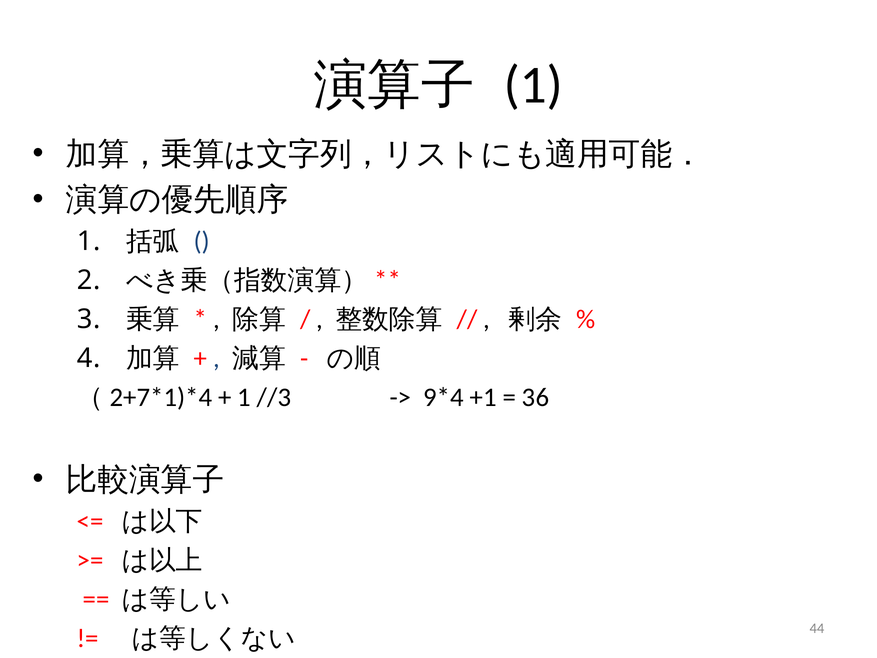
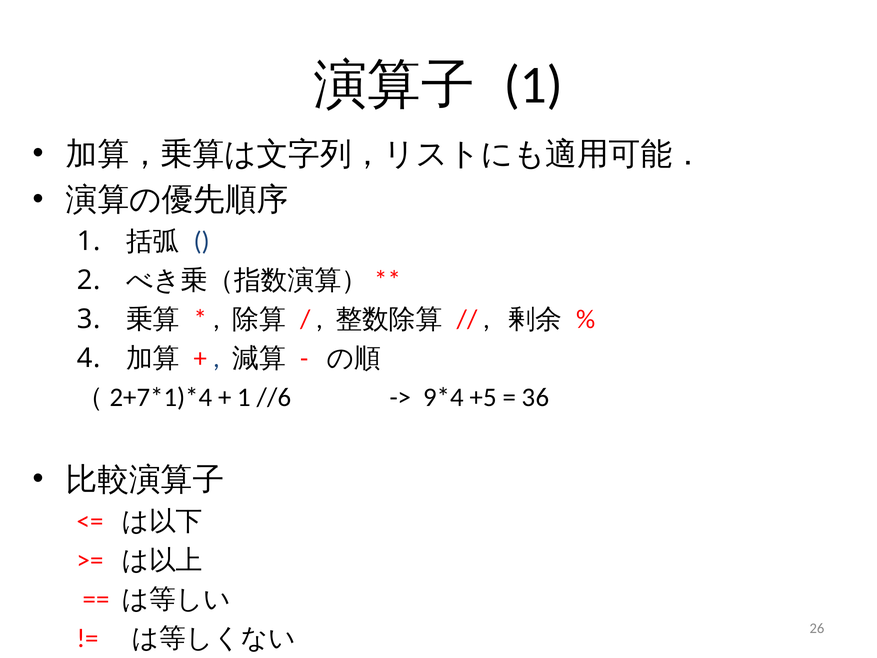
//3: //3 -> //6
+1: +1 -> +5
44: 44 -> 26
